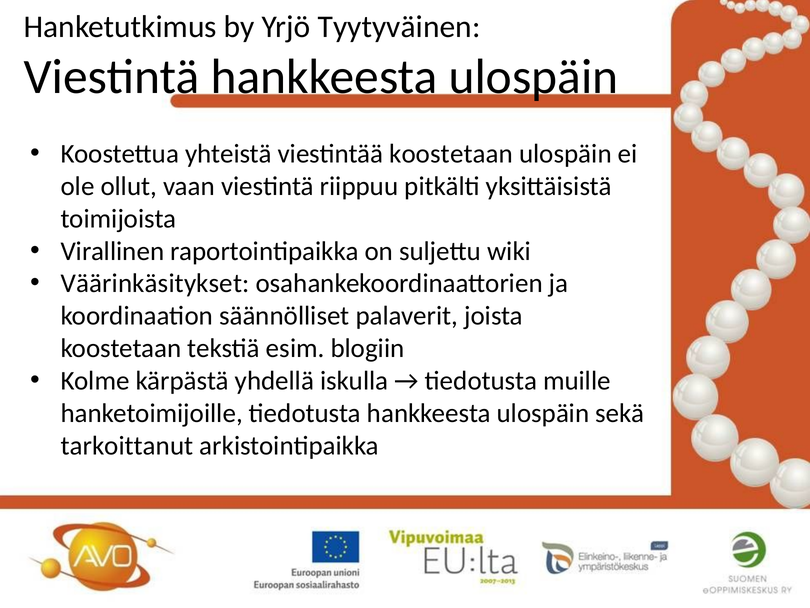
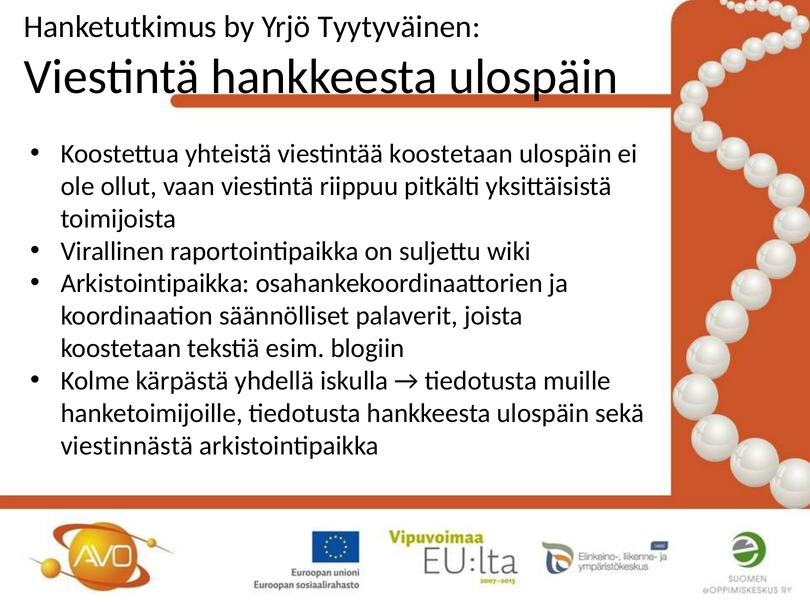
Väärinkäsitykset at (155, 283): Väärinkäsitykset -> Arkistointipaikka
tarkoittanut: tarkoittanut -> viestinnästä
